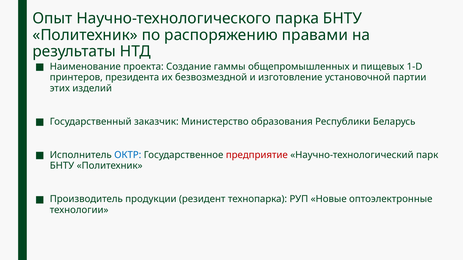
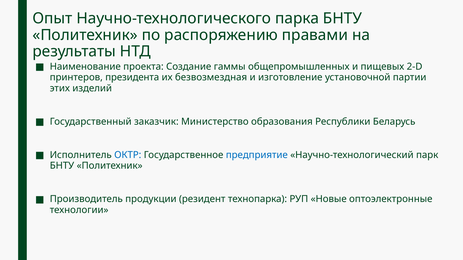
1-D: 1-D -> 2-D
безвозмездной: безвозмездной -> безвозмездная
предприятие colour: red -> blue
